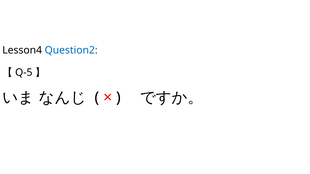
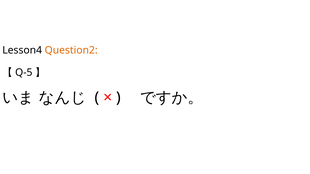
Question2 colour: blue -> orange
